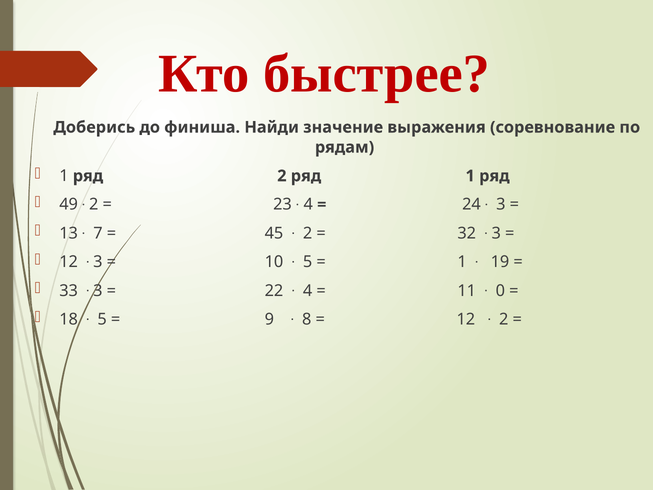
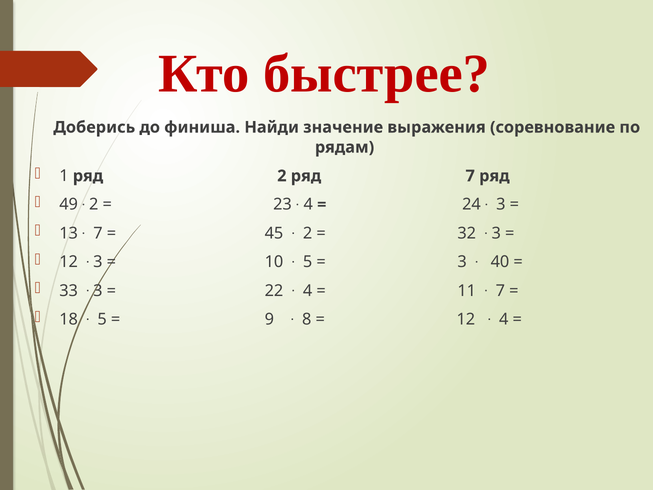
ряд 1: 1 -> 7
1 at (462, 262): 1 -> 3
19: 19 -> 40
0 at (500, 290): 0 -> 7
2 at (504, 319): 2 -> 4
